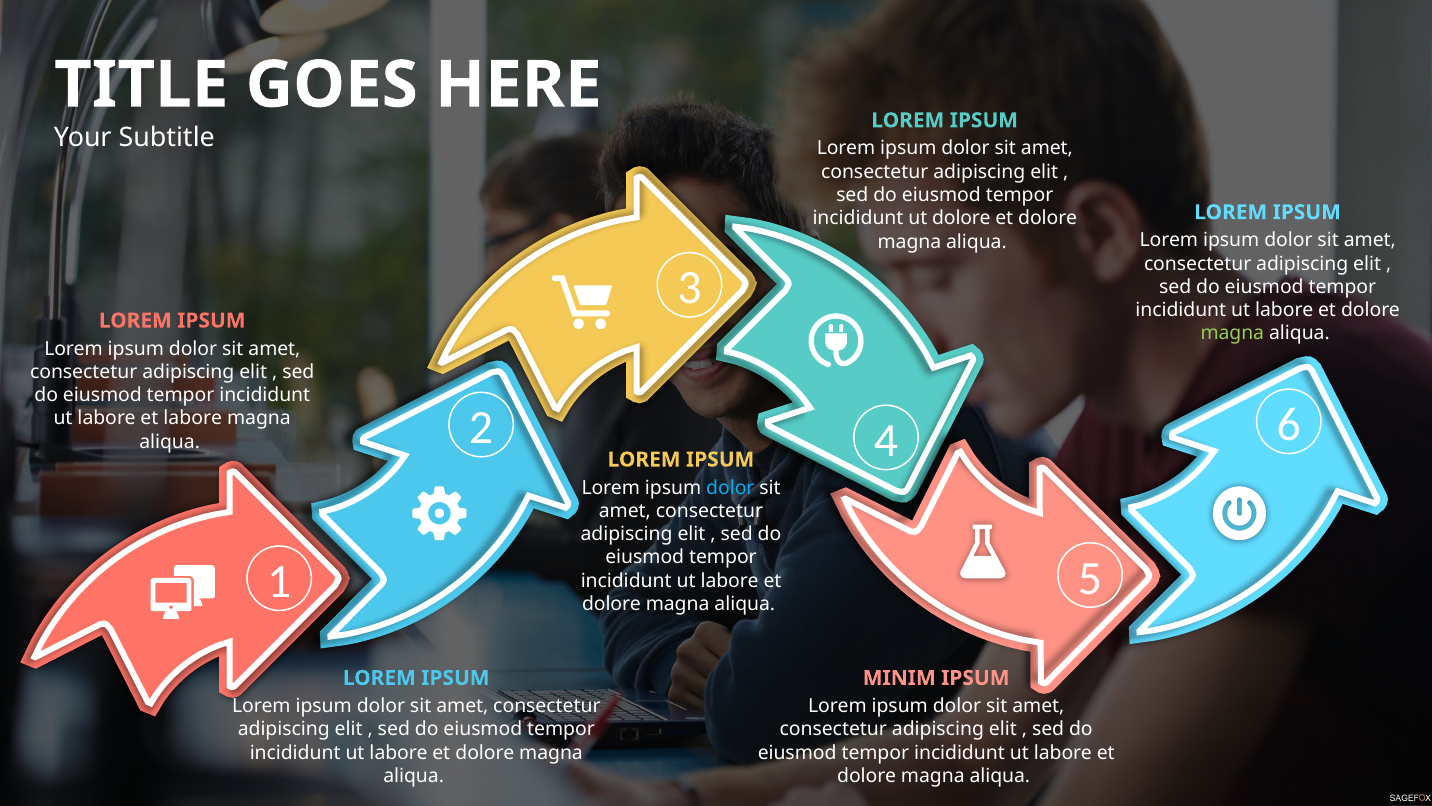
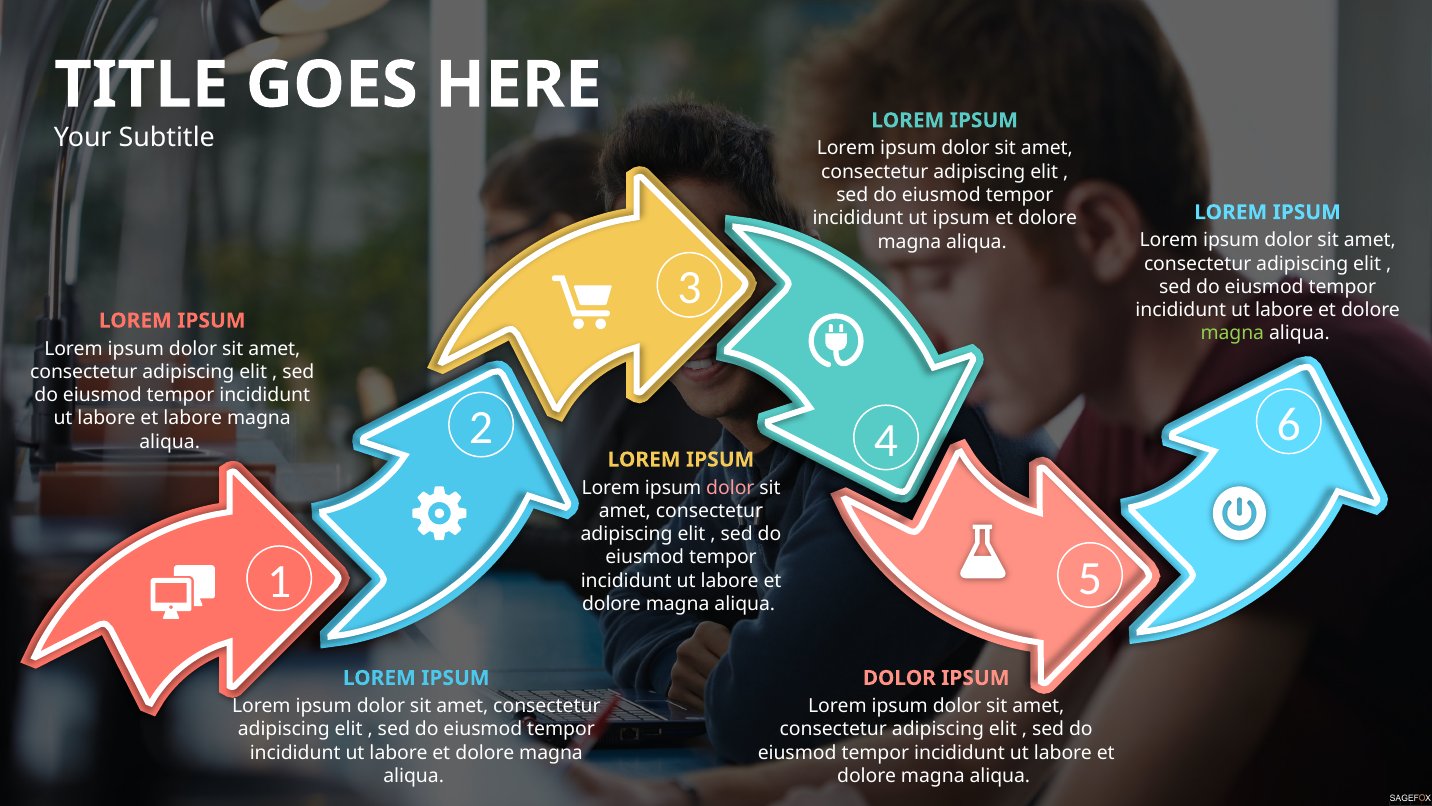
ut dolore: dolore -> ipsum
dolor at (730, 487) colour: light blue -> pink
MINIM at (899, 678): MINIM -> DOLOR
